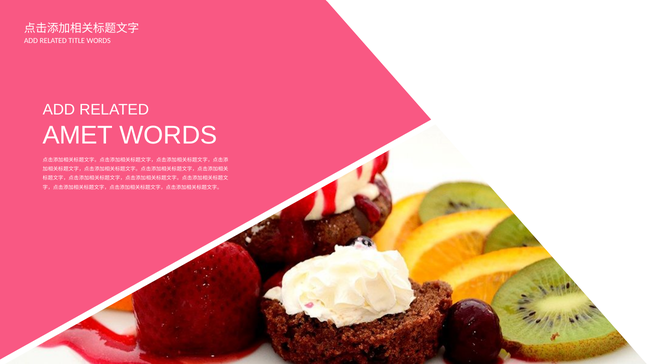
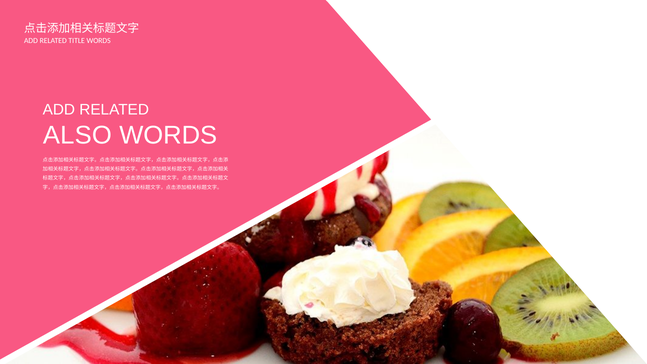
AMET: AMET -> ALSO
